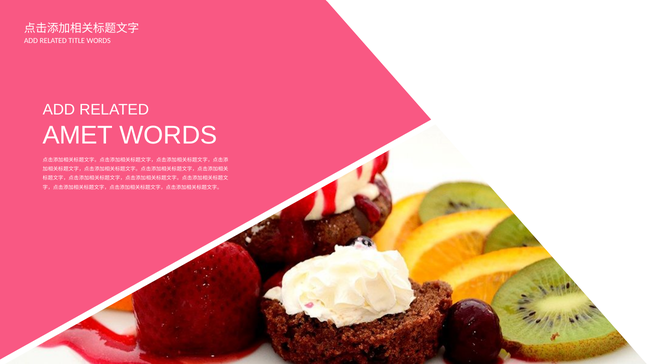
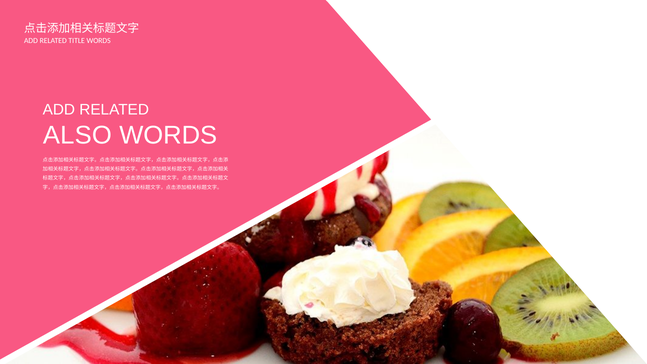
AMET: AMET -> ALSO
